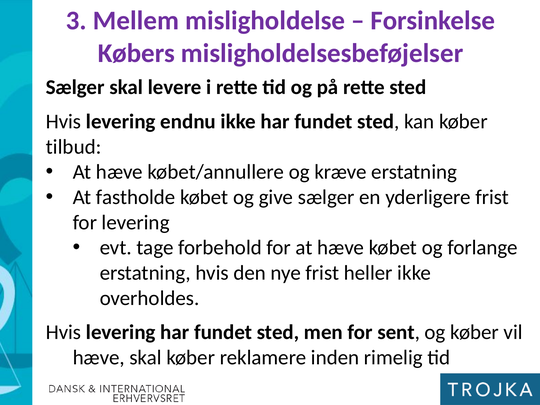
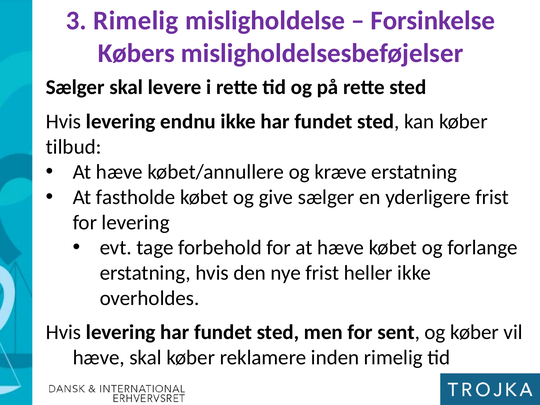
3 Mellem: Mellem -> Rimelig
